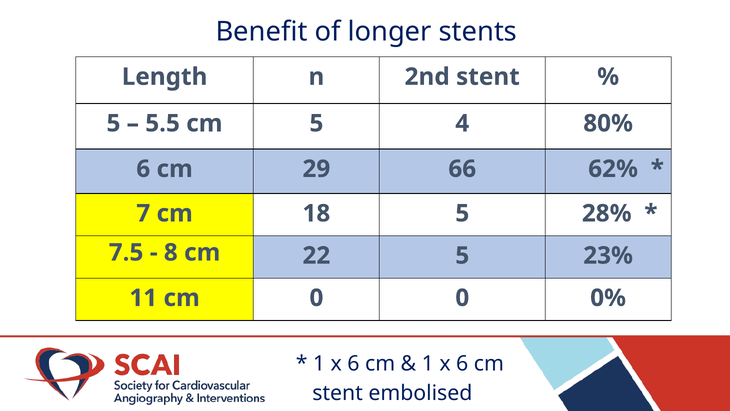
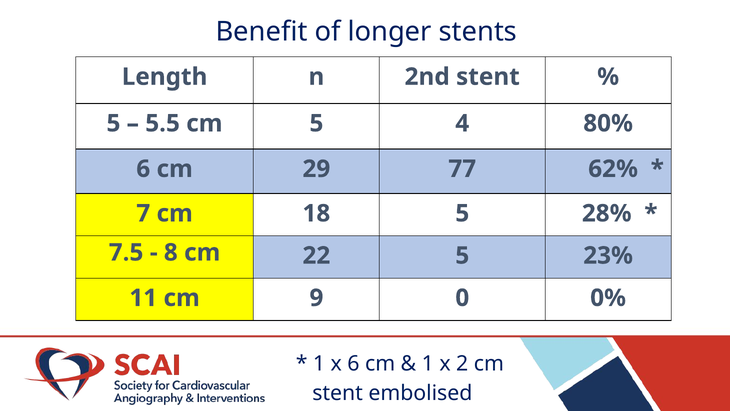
66: 66 -> 77
cm 0: 0 -> 9
6 at (462, 363): 6 -> 2
